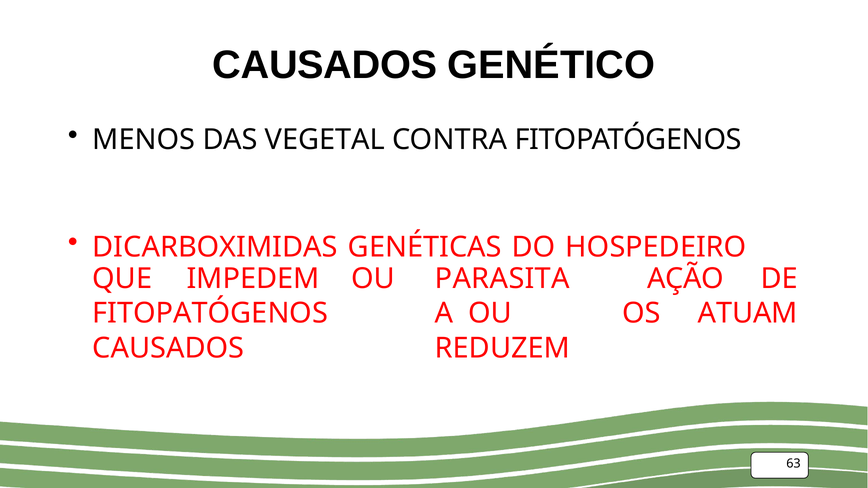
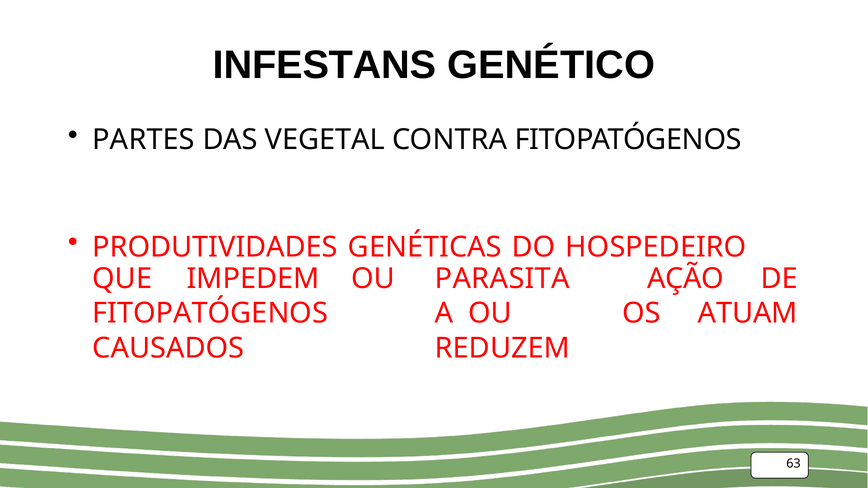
CAUSADOS at (325, 65): CAUSADOS -> INFESTANS
MENOS: MENOS -> PARTES
DICARBOXIMIDAS: DICARBOXIMIDAS -> PRODUTIVIDADES
